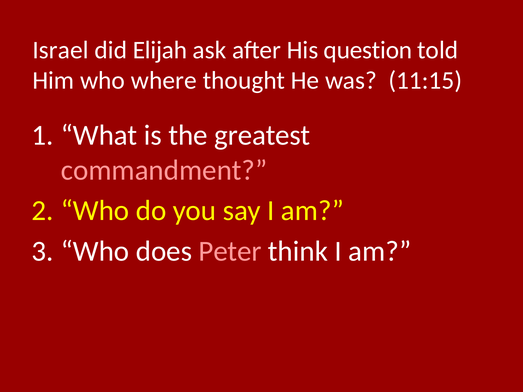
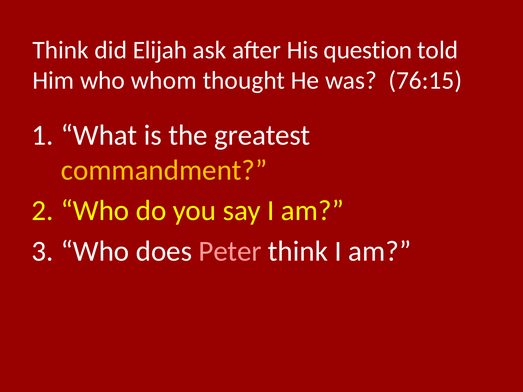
Israel at (61, 50): Israel -> Think
where: where -> whom
11:15: 11:15 -> 76:15
commandment colour: pink -> yellow
